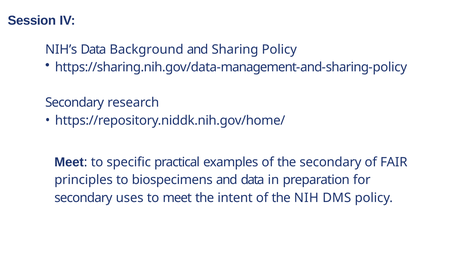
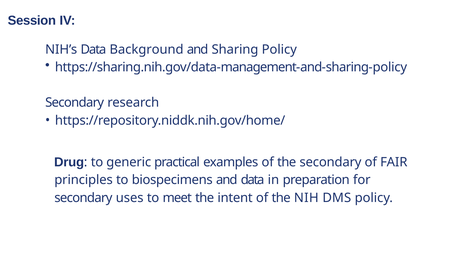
Meet at (69, 162): Meet -> Drug
specific: specific -> generic
